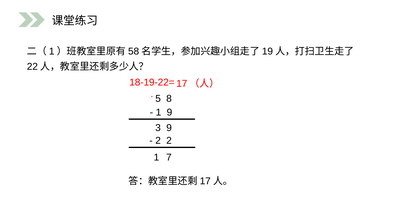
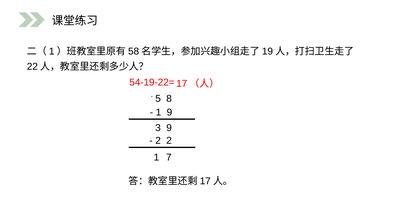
18-19-22=: 18-19-22= -> 54-19-22=
